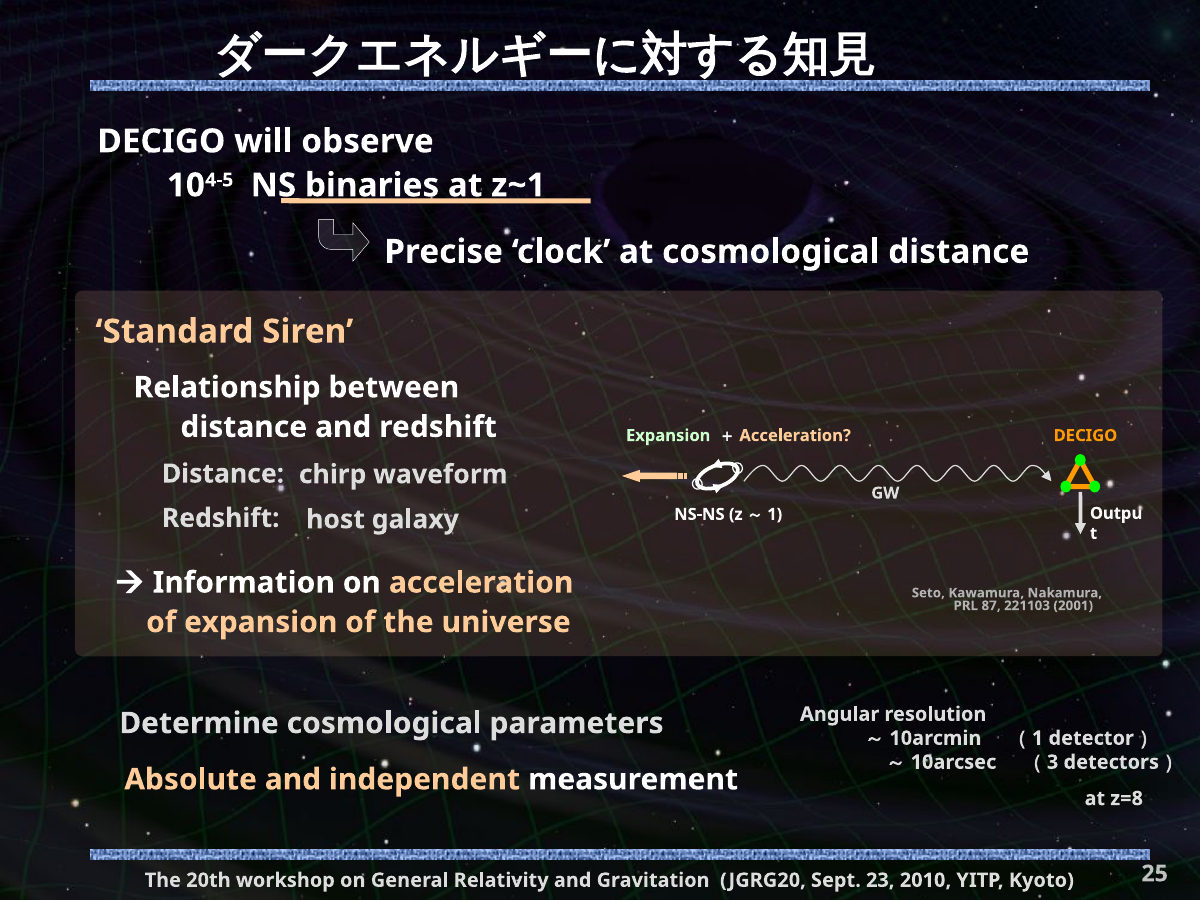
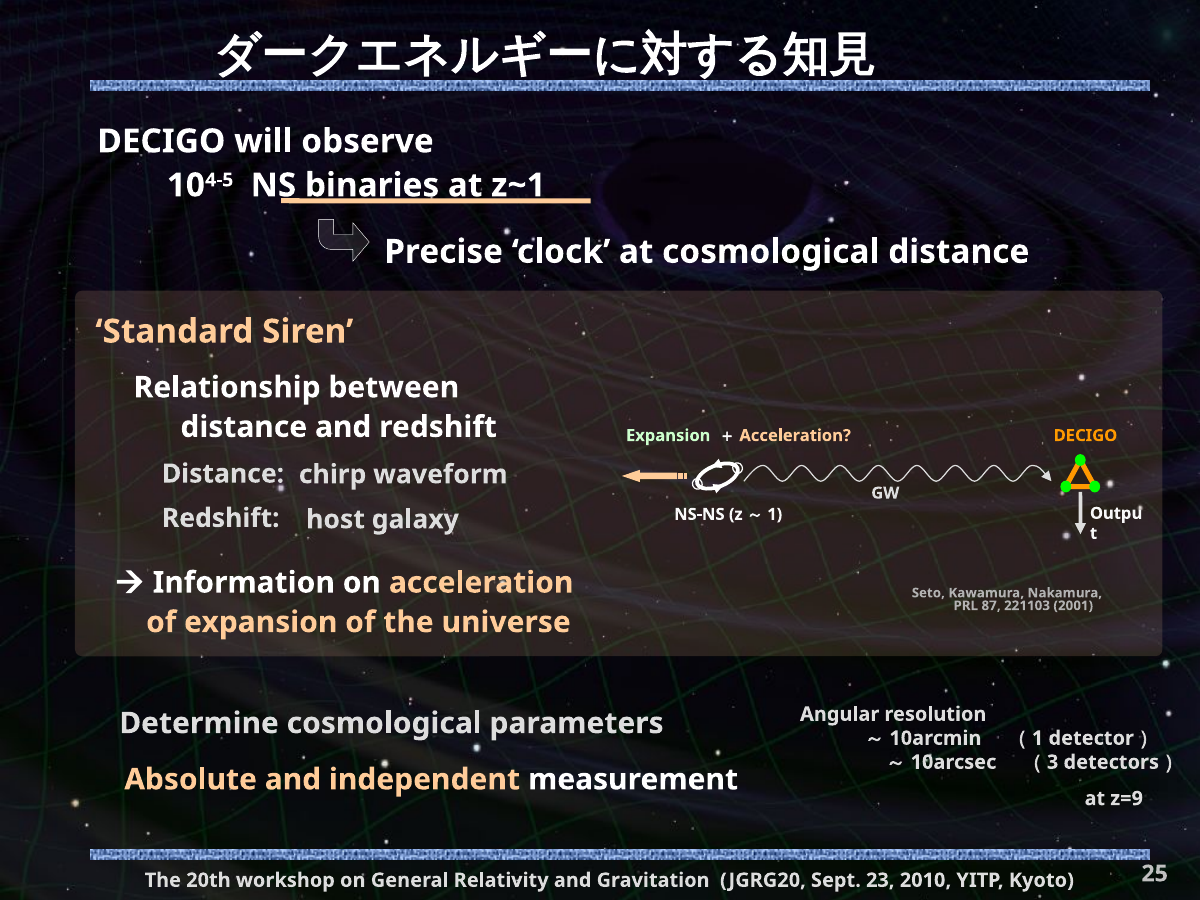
z=8: z=8 -> z=9
